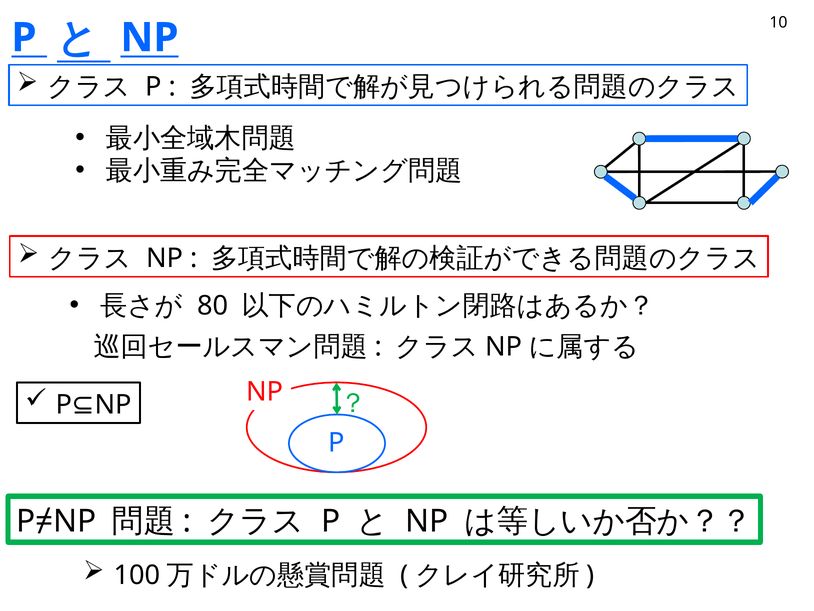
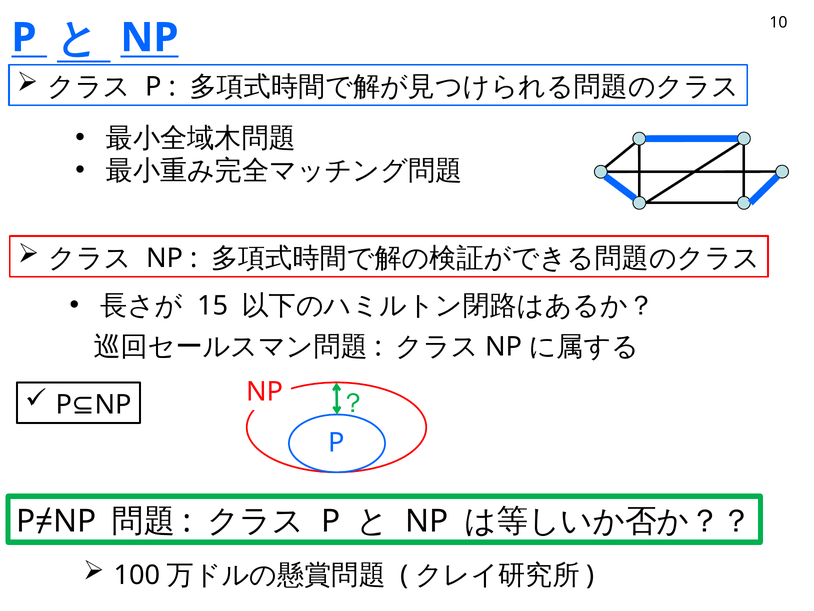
80: 80 -> 15
